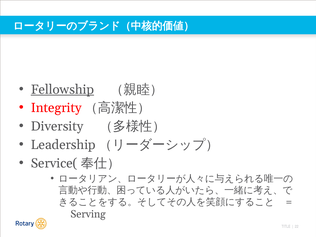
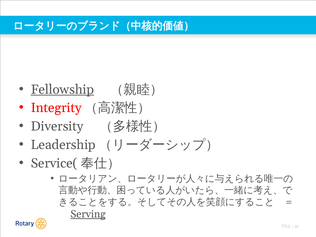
Serving underline: none -> present
